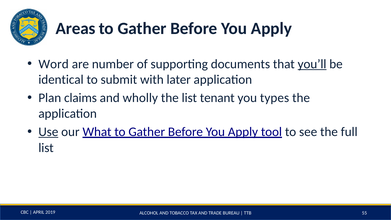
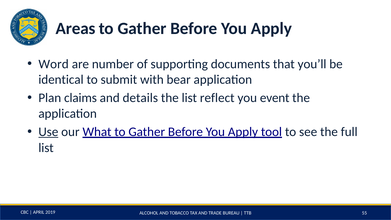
you’ll underline: present -> none
later: later -> bear
wholly: wholly -> details
tenant: tenant -> reflect
types: types -> event
